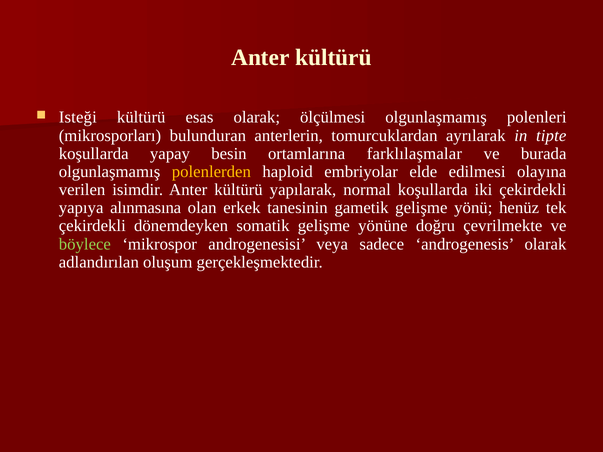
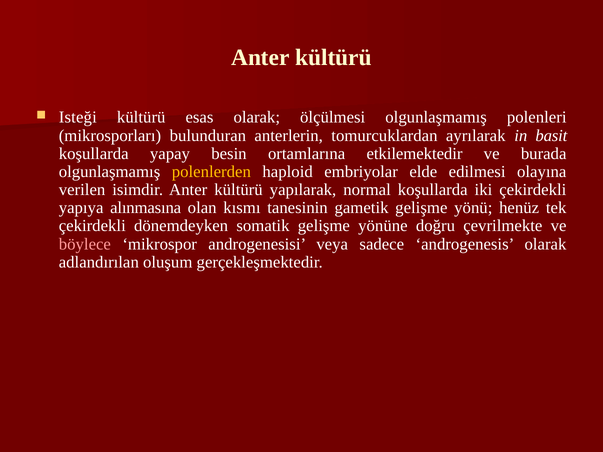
tipte: tipte -> basit
farklılaşmalar: farklılaşmalar -> etkilemektedir
erkek: erkek -> kısmı
böylece colour: light green -> pink
